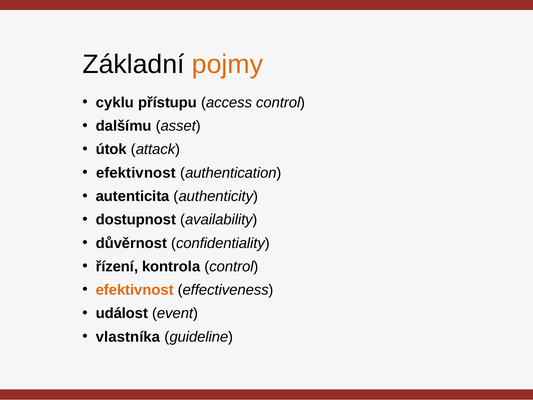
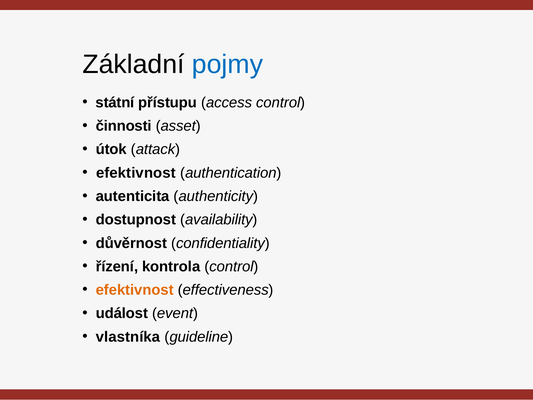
pojmy colour: orange -> blue
cyklu: cyklu -> státní
dalšímu: dalšímu -> činnosti
